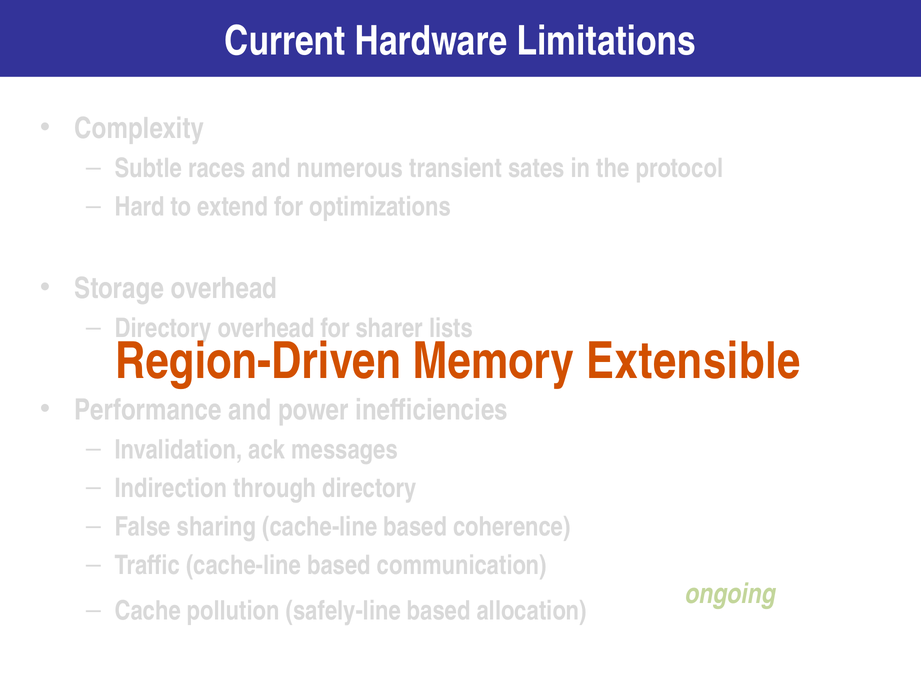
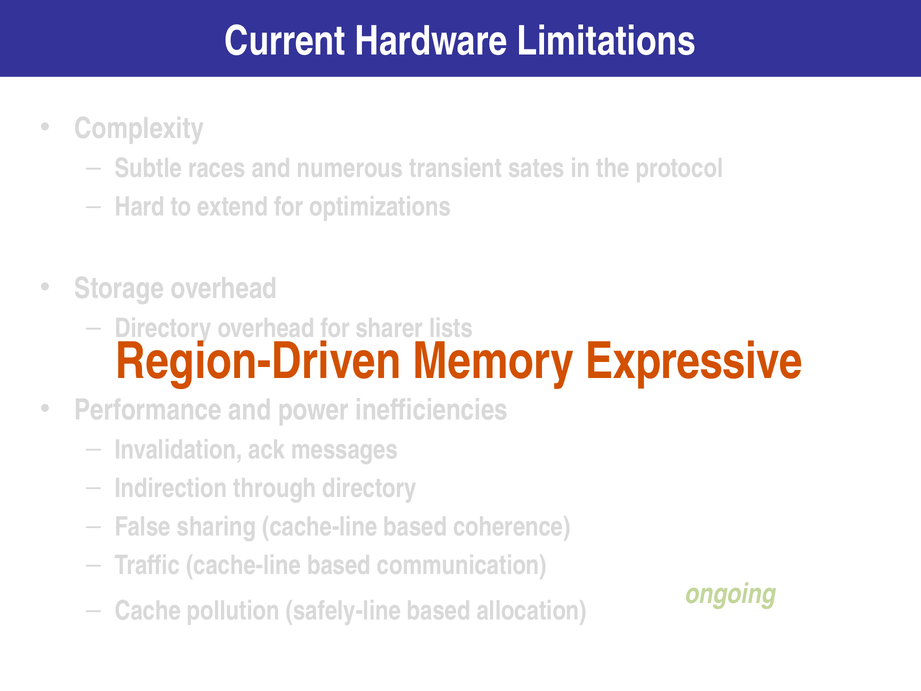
Extensible: Extensible -> Expressive
